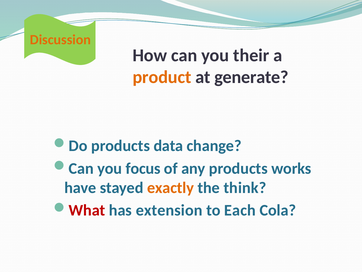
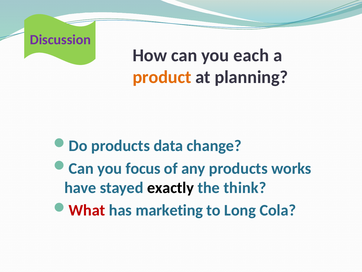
Discussion colour: orange -> purple
their: their -> each
generate: generate -> planning
exactly colour: orange -> black
extension: extension -> marketing
Each: Each -> Long
